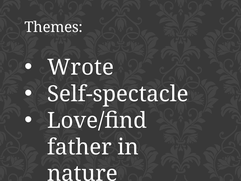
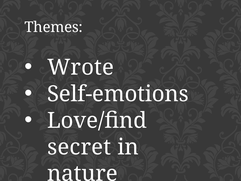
Self-spectacle: Self-spectacle -> Self-emotions
father: father -> secret
